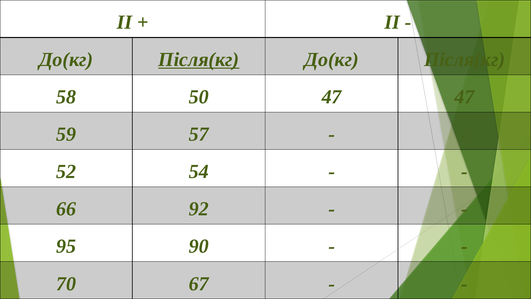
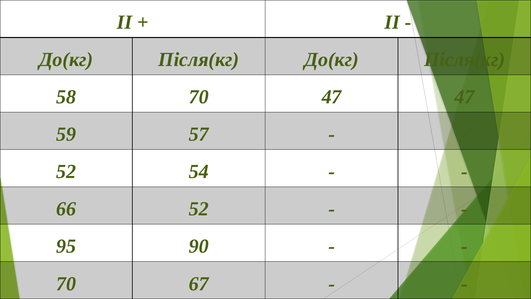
Після(кг at (199, 59) underline: present -> none
58 50: 50 -> 70
66 92: 92 -> 52
